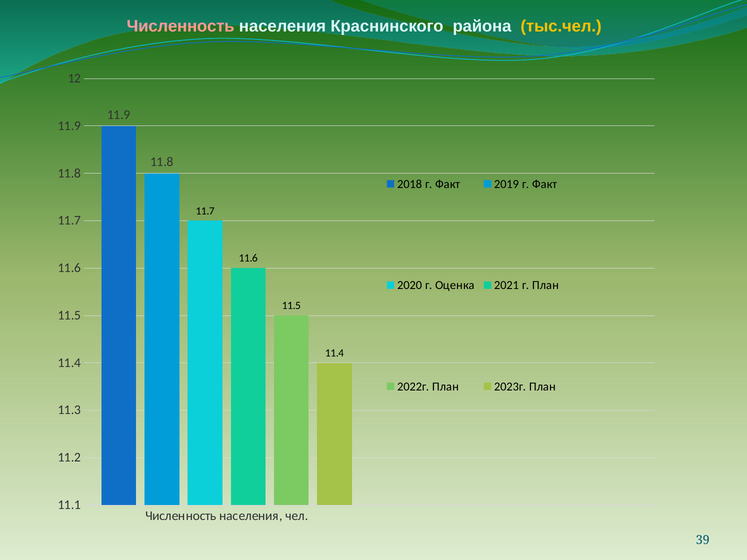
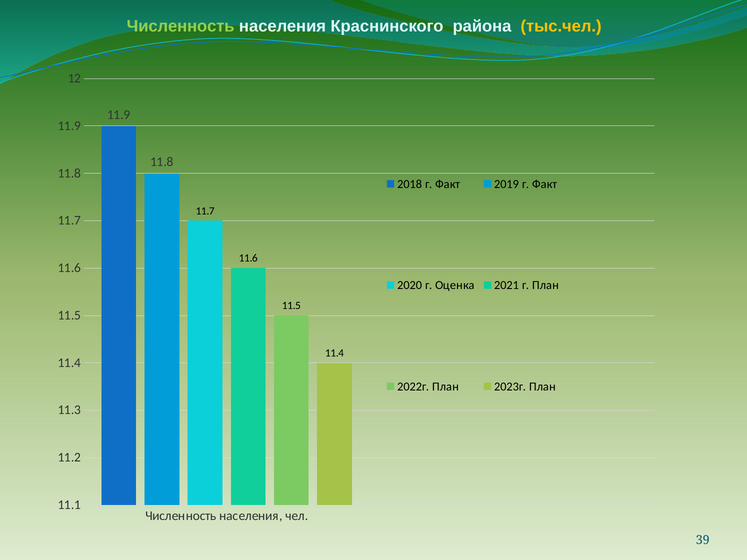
Численность at (181, 26) colour: pink -> light green
